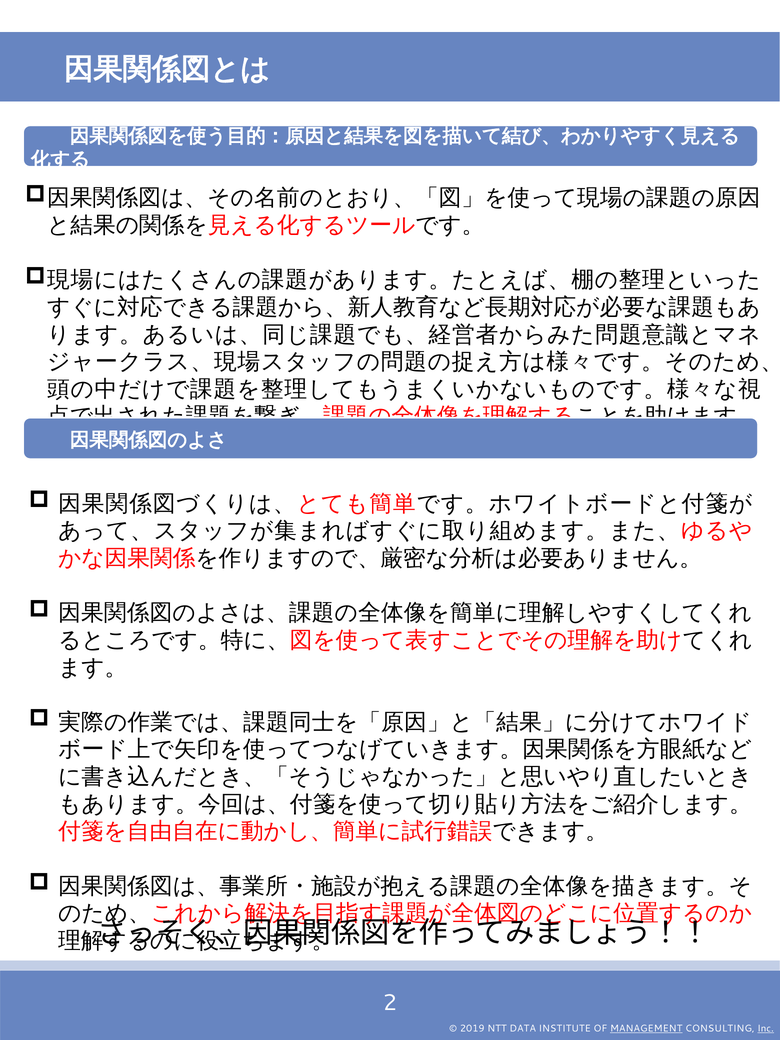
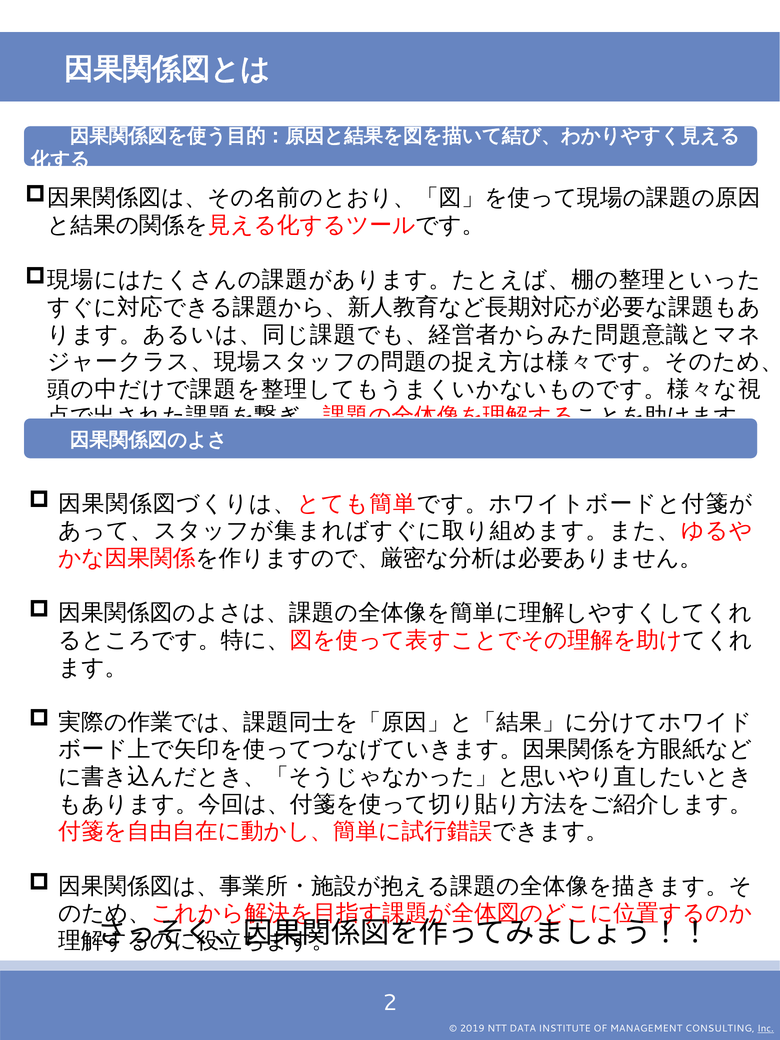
MANAGEMENT underline: present -> none
